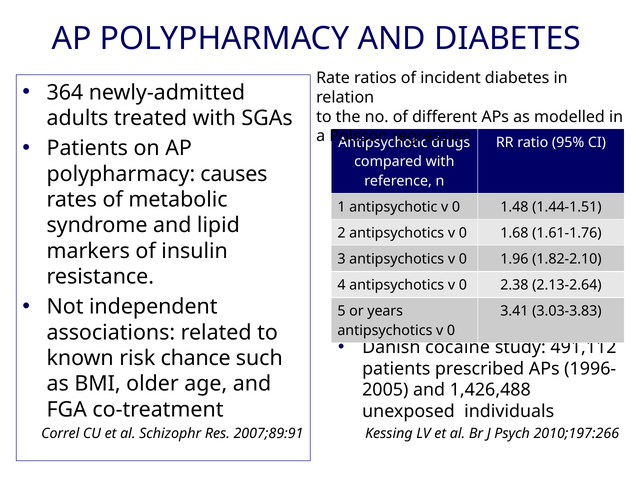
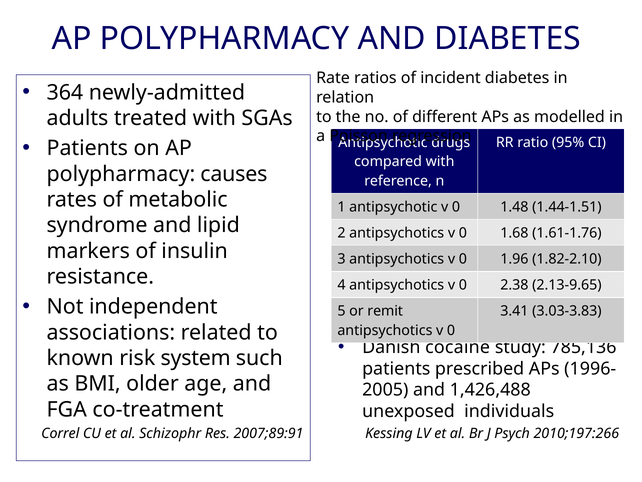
2.13-2.64: 2.13-2.64 -> 2.13-9.65
years: years -> remit
491,112: 491,112 -> 785,136
chance: chance -> system
